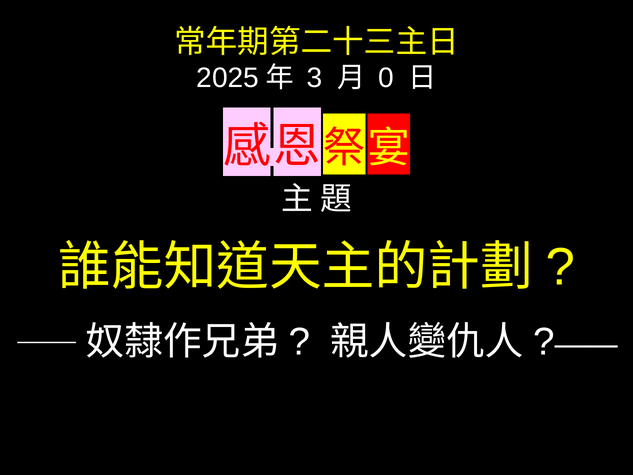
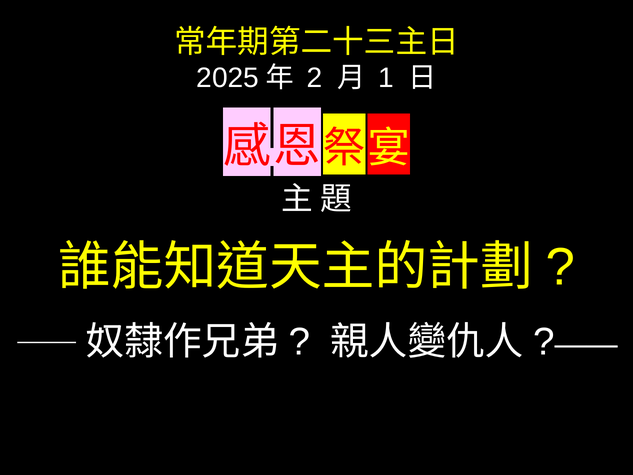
3: 3 -> 2
0: 0 -> 1
